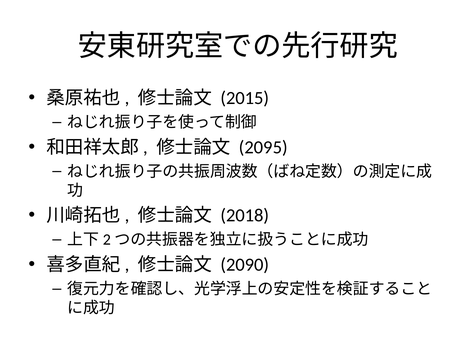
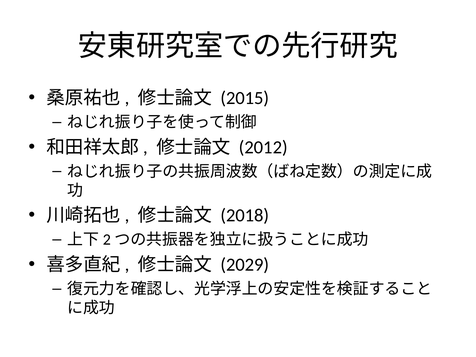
2095: 2095 -> 2012
2090: 2090 -> 2029
